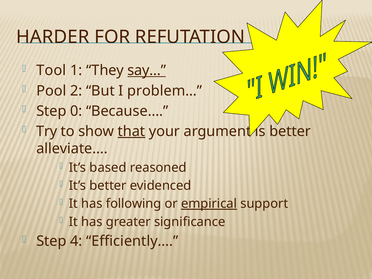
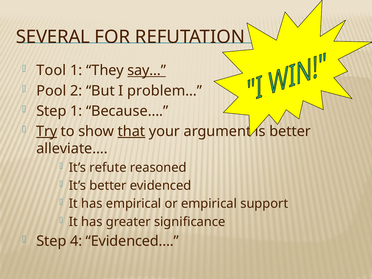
HARDER: HARDER -> SEVERAL
Step 0: 0 -> 1
Try underline: none -> present
based: based -> refute
has following: following -> empirical
empirical at (209, 204) underline: present -> none
Efficiently…: Efficiently… -> Evidenced…
